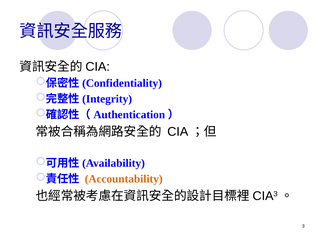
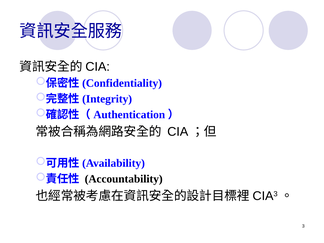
Accountability colour: orange -> black
